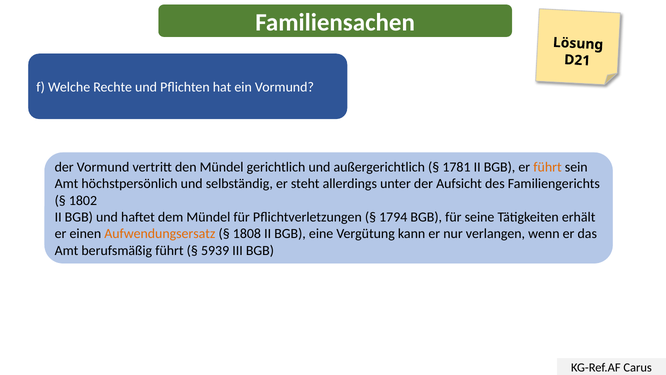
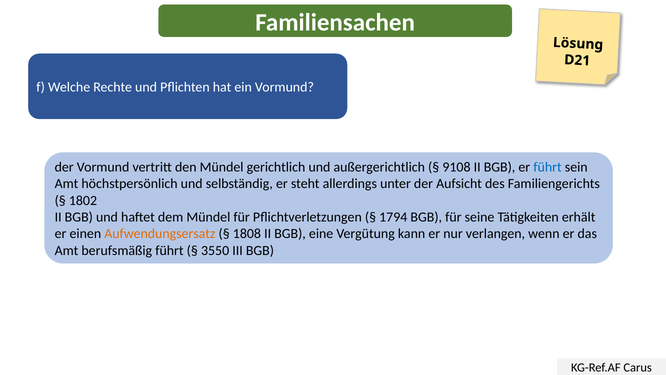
1781: 1781 -> 9108
führt at (548, 167) colour: orange -> blue
5939: 5939 -> 3550
